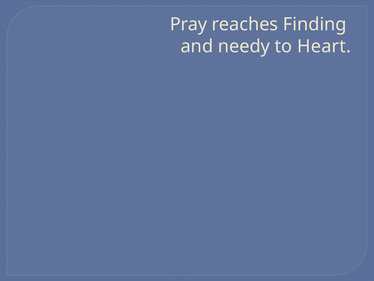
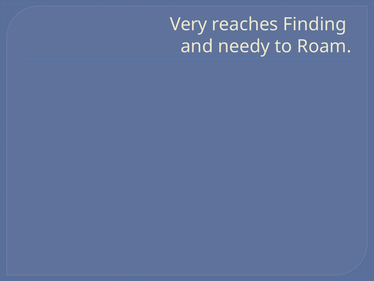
Pray: Pray -> Very
Heart: Heart -> Roam
